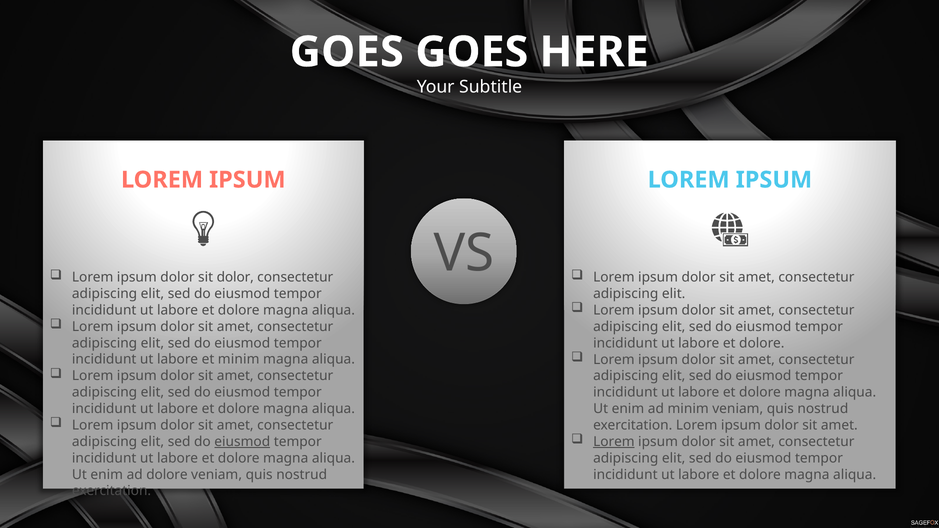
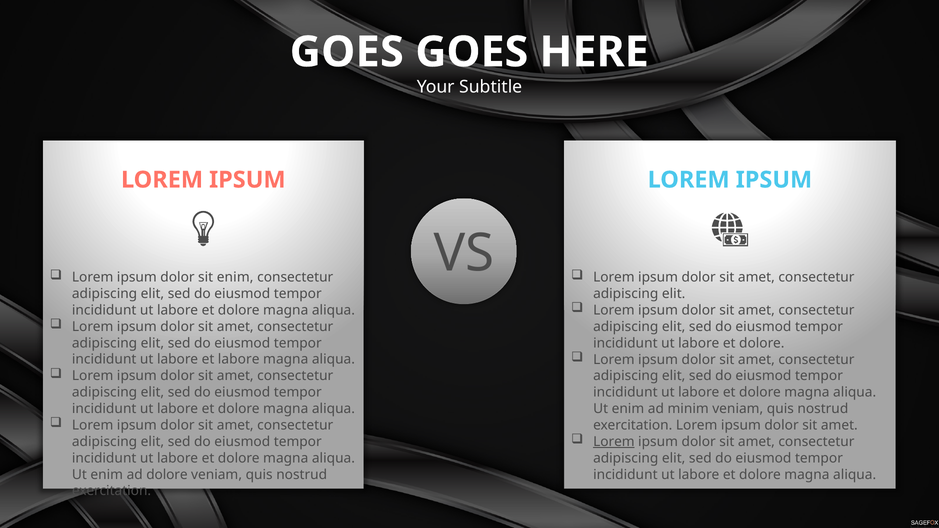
sit dolor: dolor -> enim
et minim: minim -> labore
eiusmod at (242, 442) underline: present -> none
